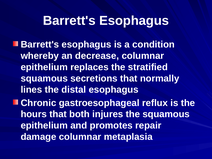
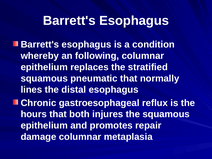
decrease: decrease -> following
secretions: secretions -> pneumatic
